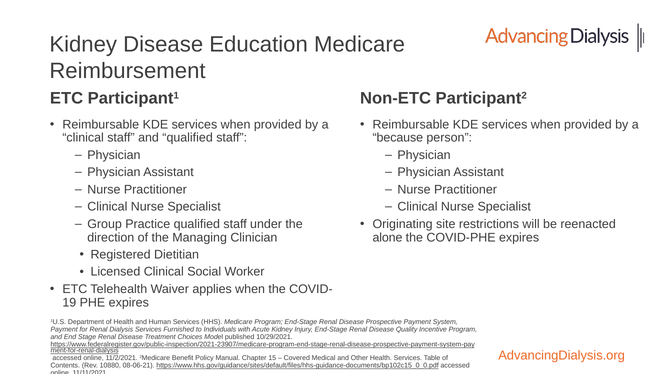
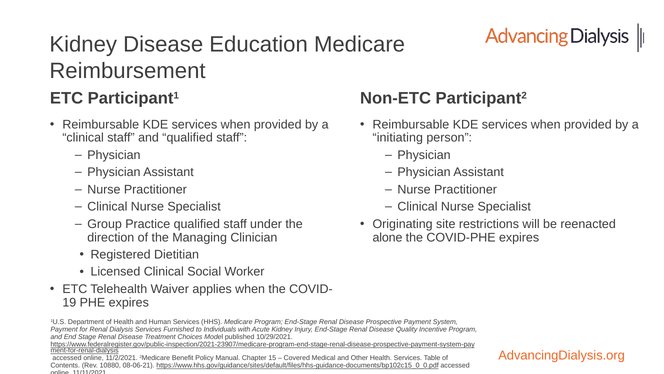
because: because -> initiating
